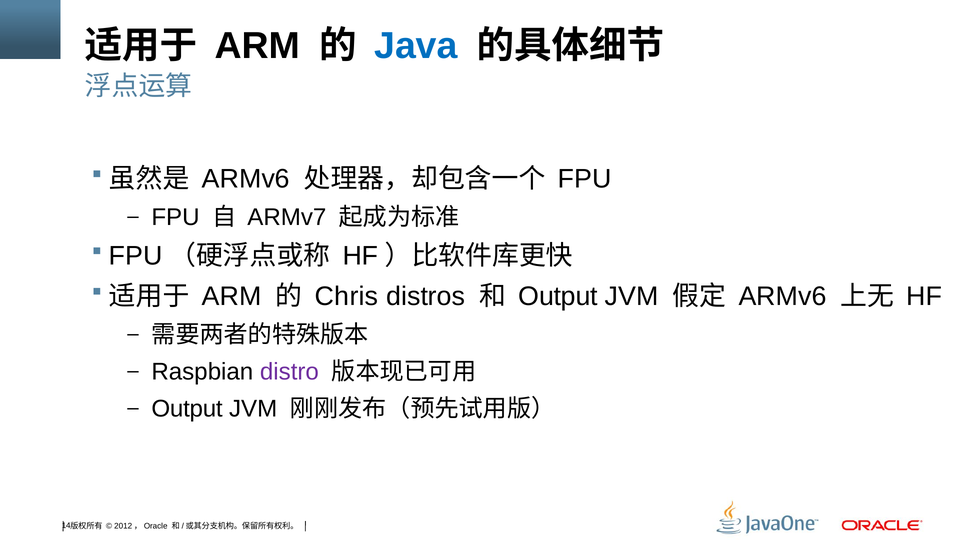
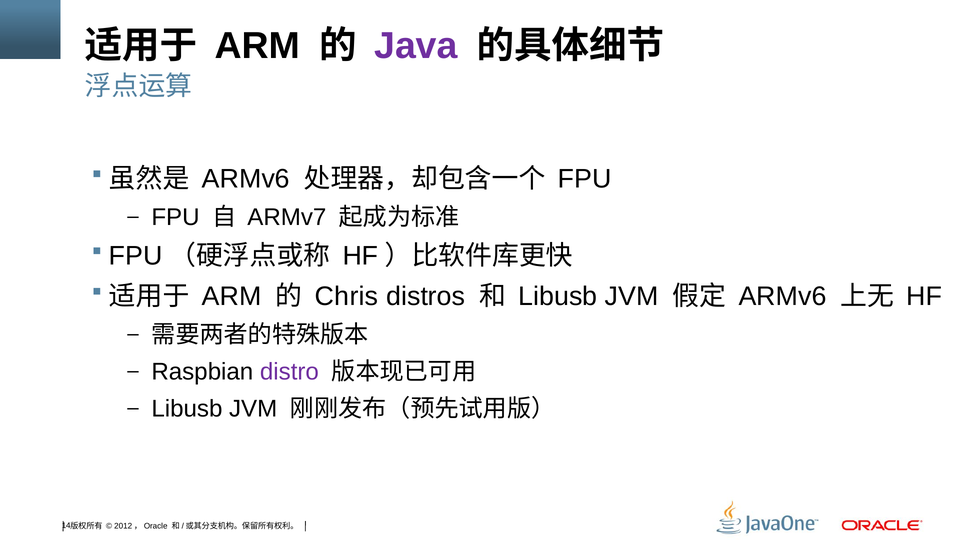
Java colour: blue -> purple
Output at (558, 296): Output -> Libusb
Output at (187, 409): Output -> Libusb
